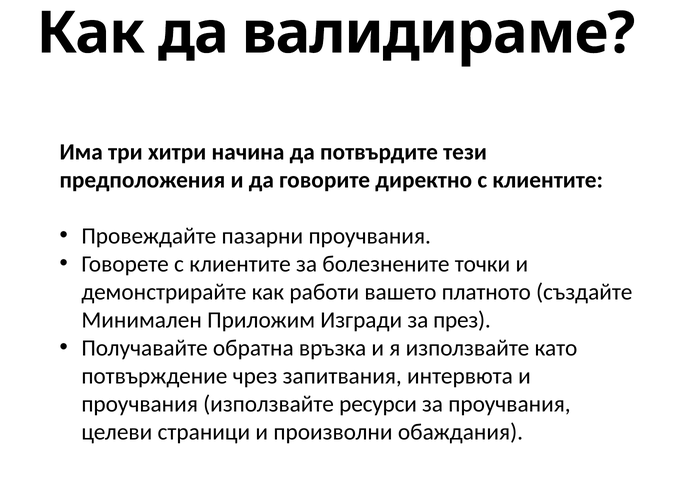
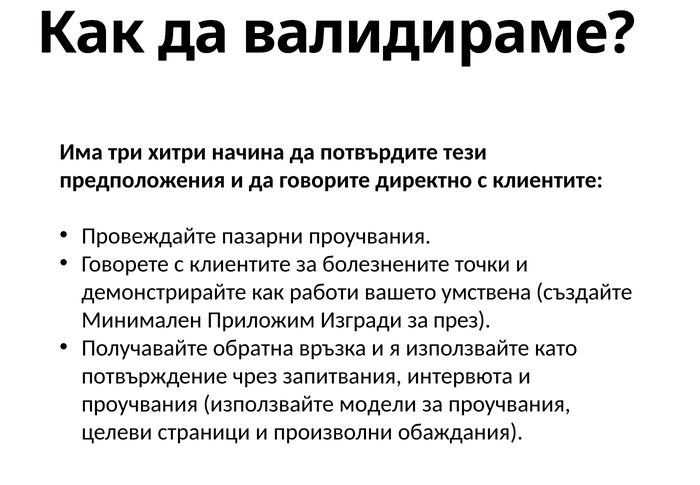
платното: платното -> умствена
ресурси: ресурси -> модели
